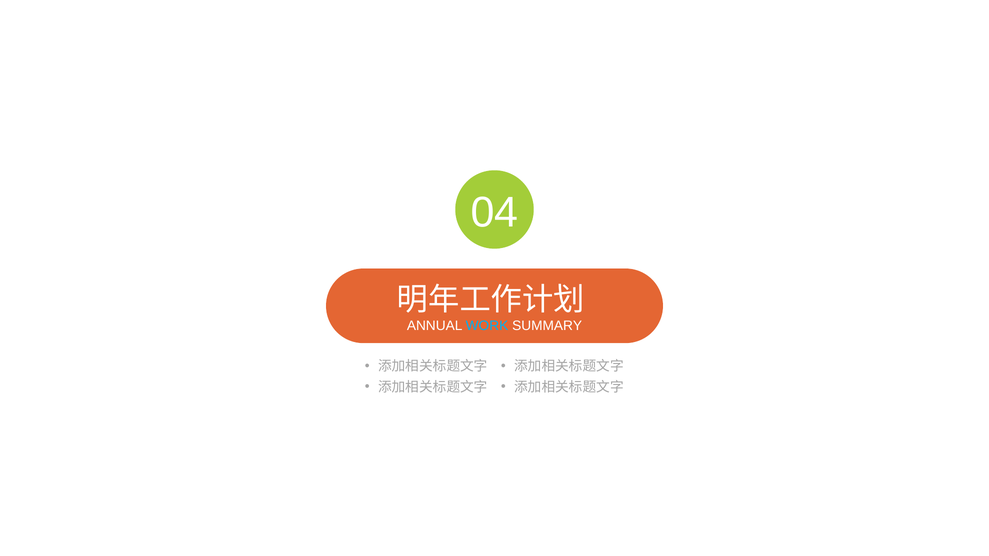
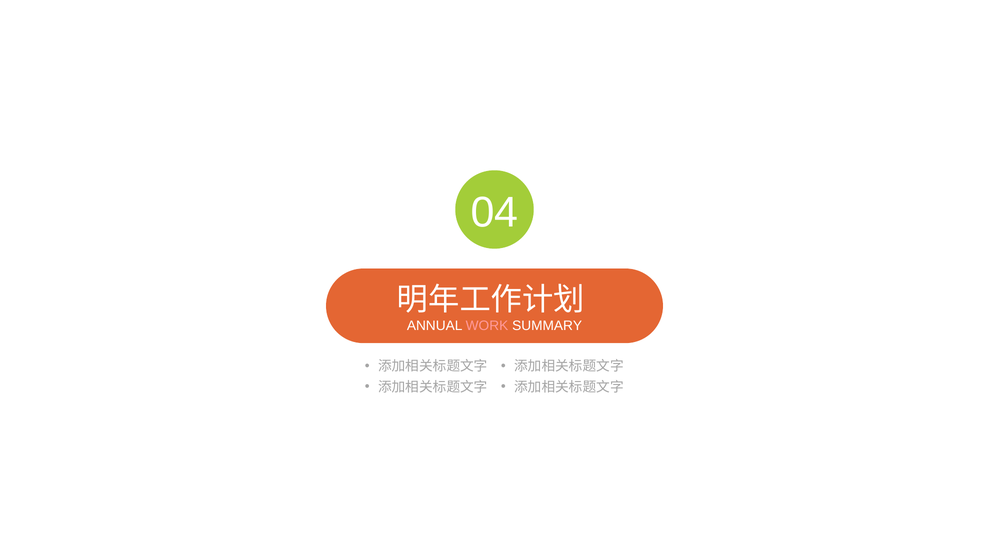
WORK colour: light blue -> pink
